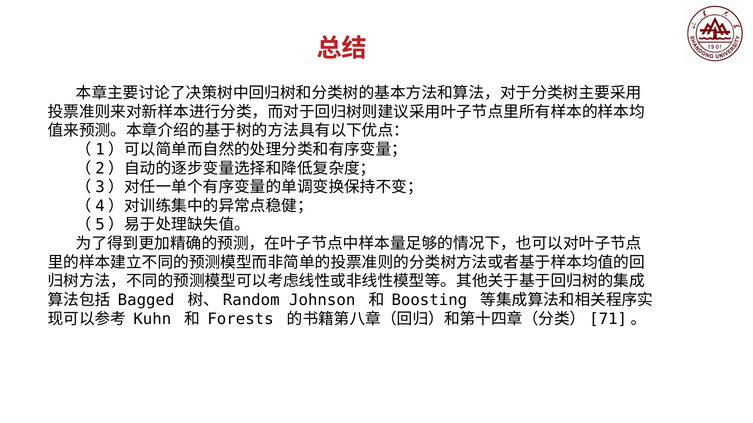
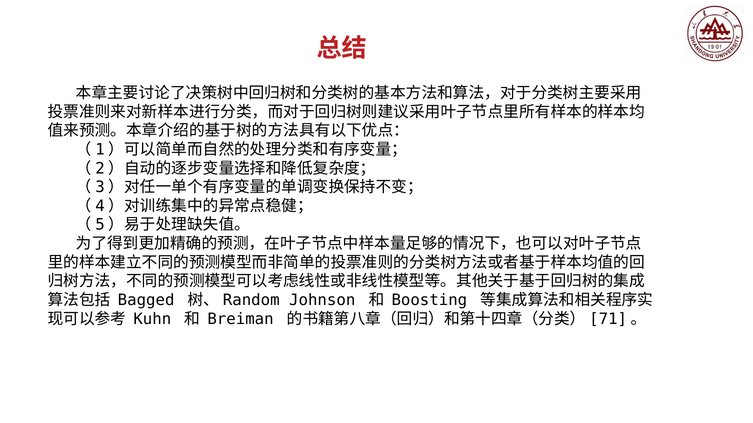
Forests: Forests -> Breiman
